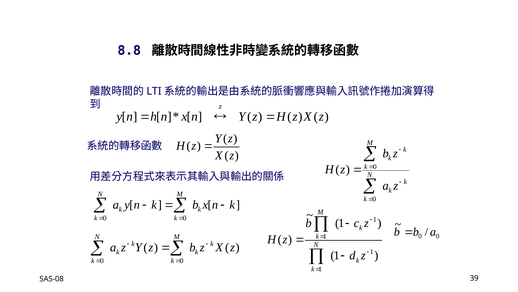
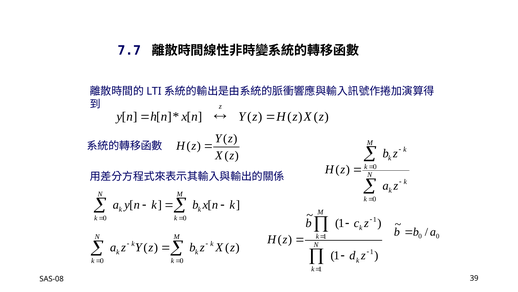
8.8: 8.8 -> 7.7
